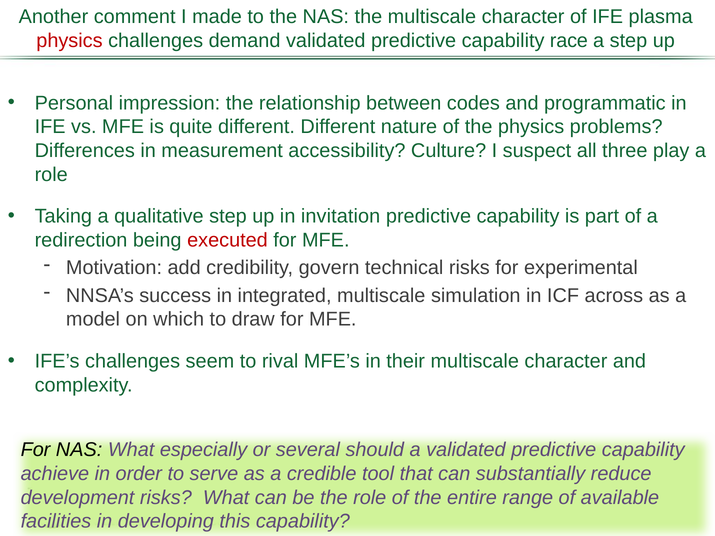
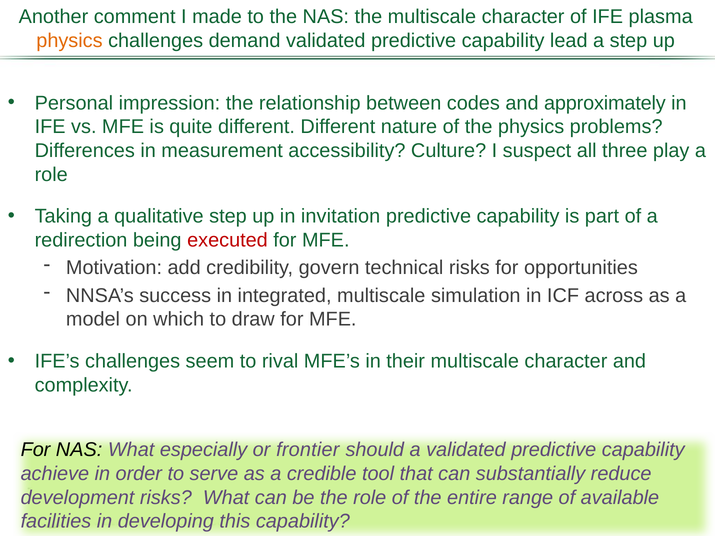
physics at (69, 40) colour: red -> orange
race: race -> lead
programmatic: programmatic -> approximately
experimental: experimental -> opportunities
several: several -> frontier
